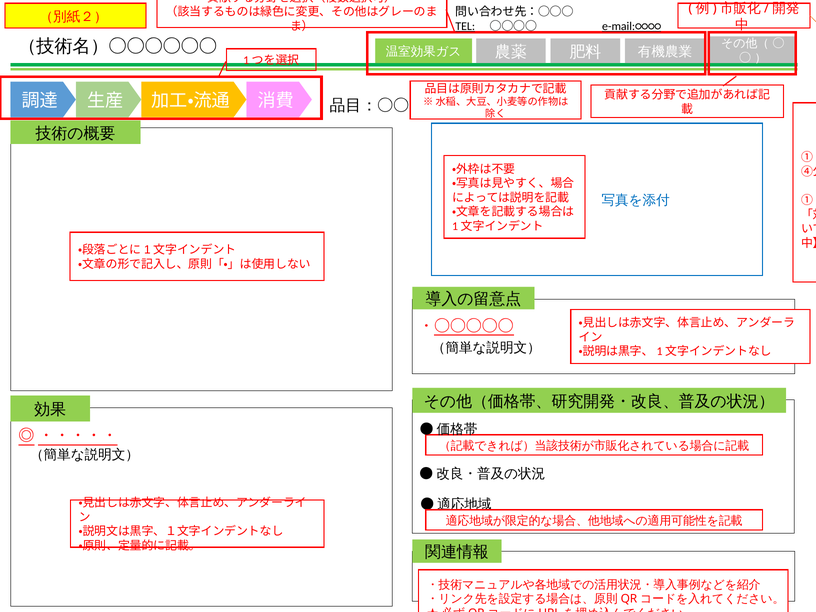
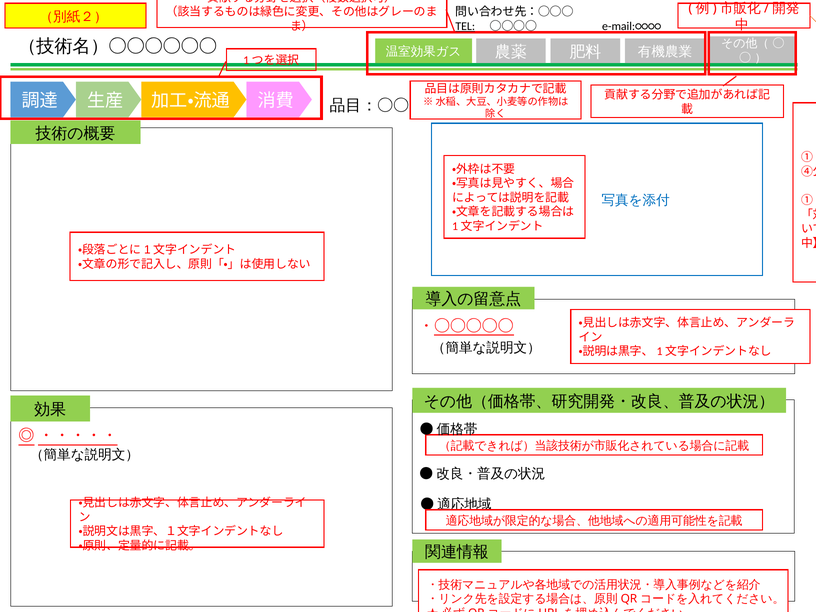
e-mail:○○○○ underline: present -> none
